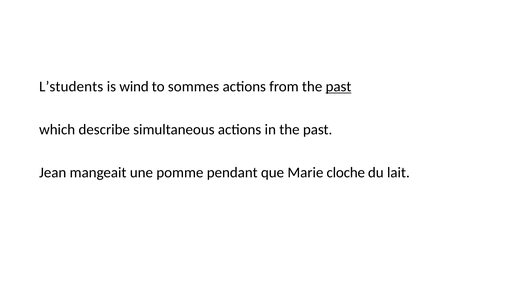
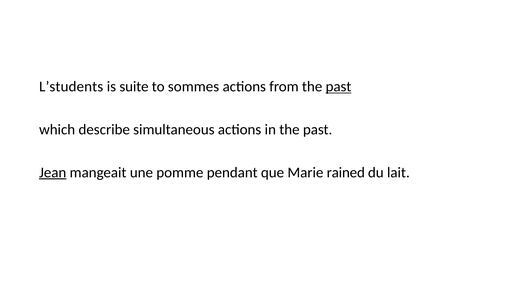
wind: wind -> suite
Jean underline: none -> present
cloche: cloche -> rained
